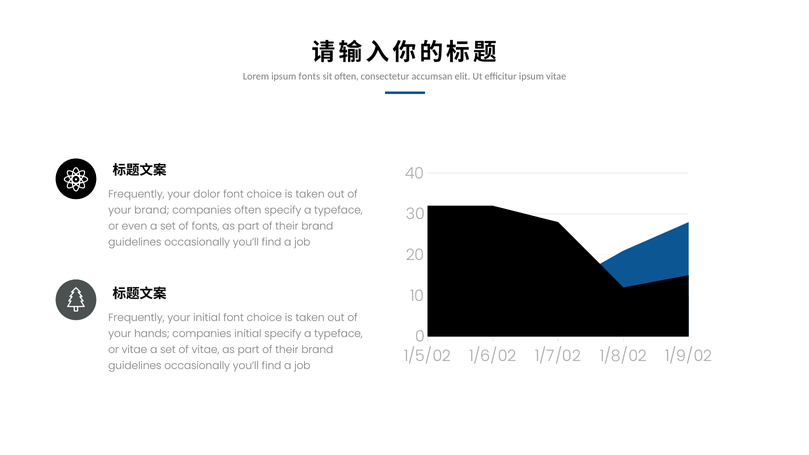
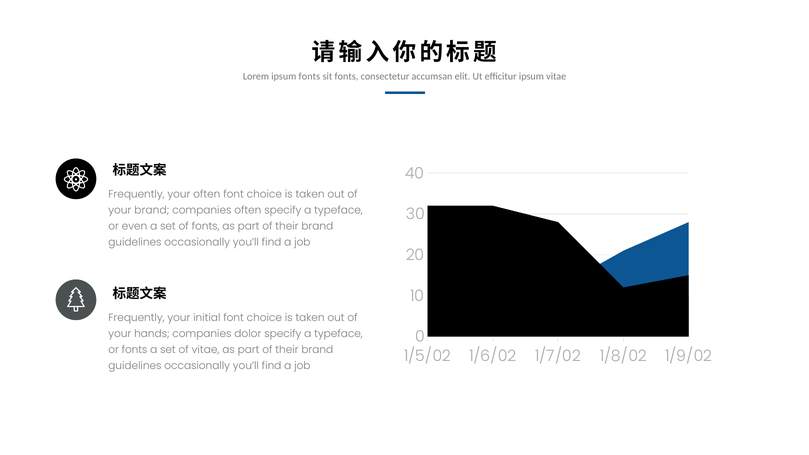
sit often: often -> fonts
your dolor: dolor -> often
companies initial: initial -> dolor
or vitae: vitae -> fonts
